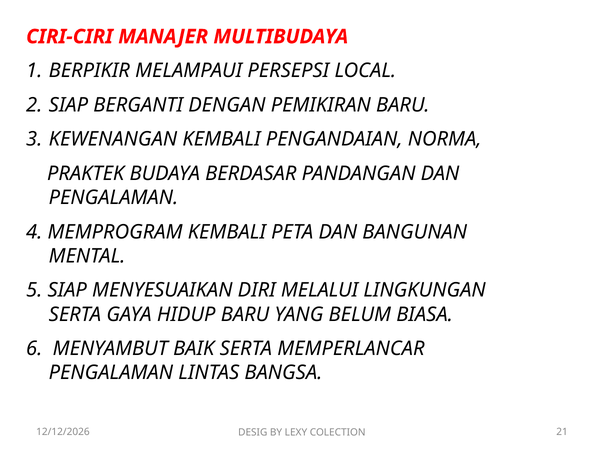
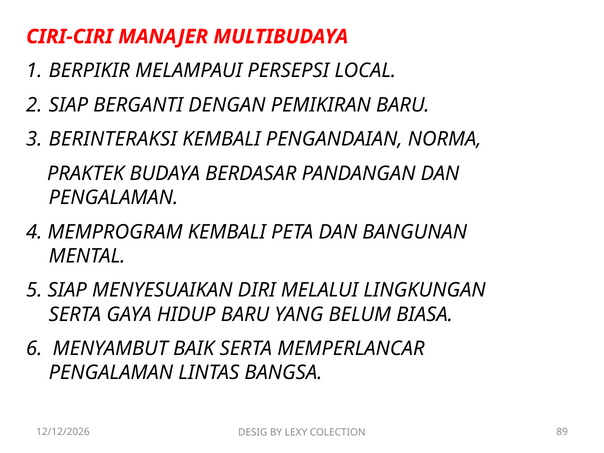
KEWENANGAN: KEWENANGAN -> BERINTERAKSI
21: 21 -> 89
